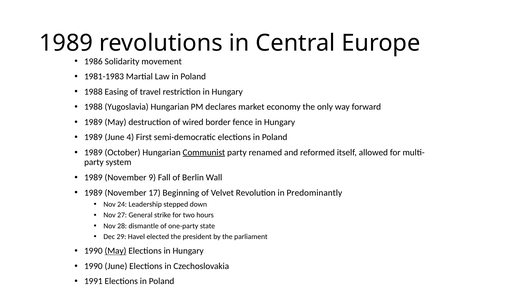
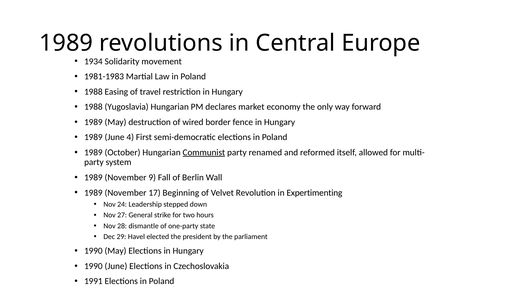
1986: 1986 -> 1934
Predominantly: Predominantly -> Expertimenting
May at (116, 251) underline: present -> none
